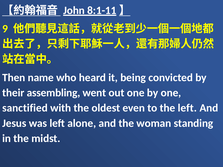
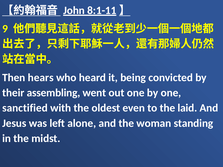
name: name -> hears
the left: left -> laid
